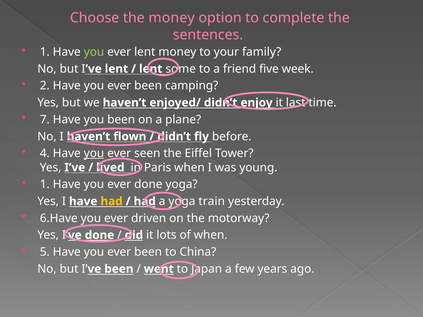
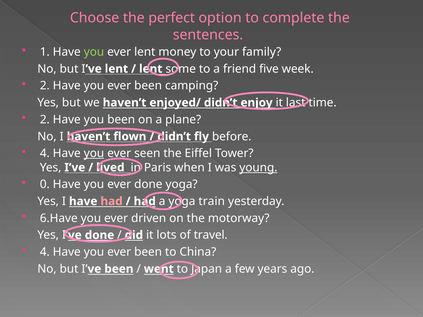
the money: money -> perfect
7 at (45, 120): 7 -> 2
young underline: none -> present
1 at (45, 185): 1 -> 0
had at (112, 201) colour: yellow -> pink
of when: when -> travel
5 at (45, 252): 5 -> 4
